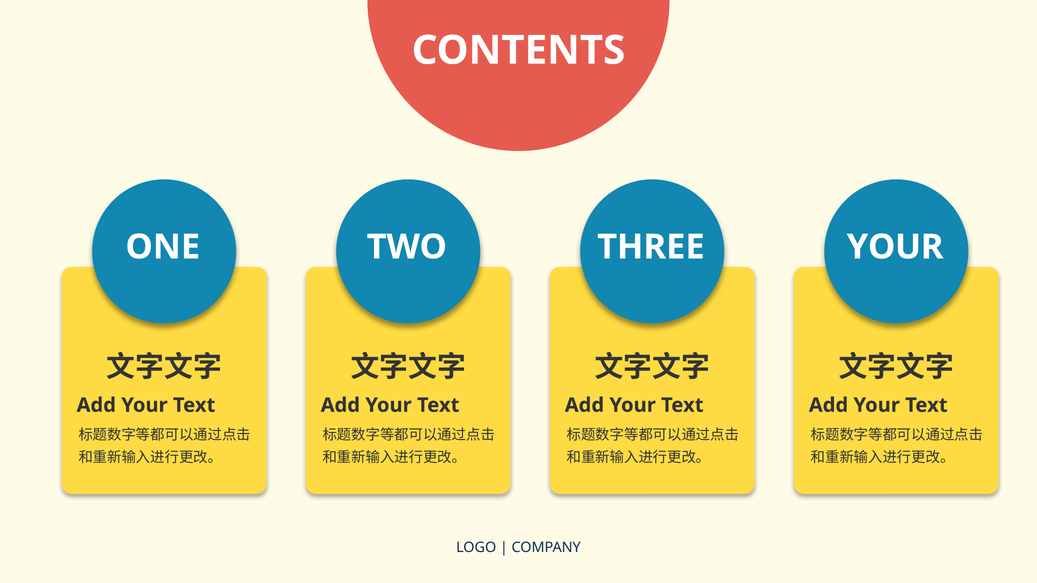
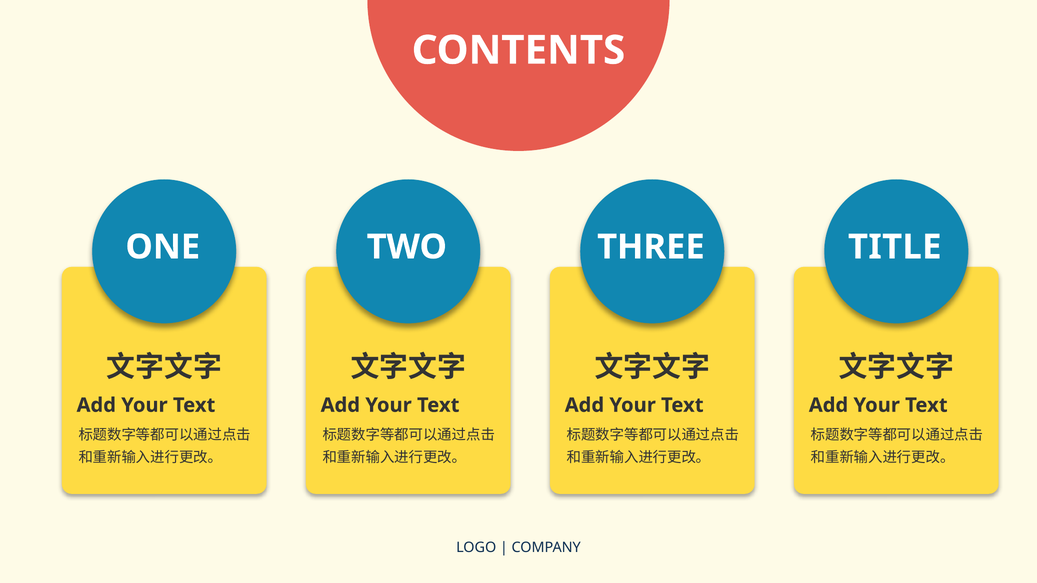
YOUR at (895, 247): YOUR -> TITLE
